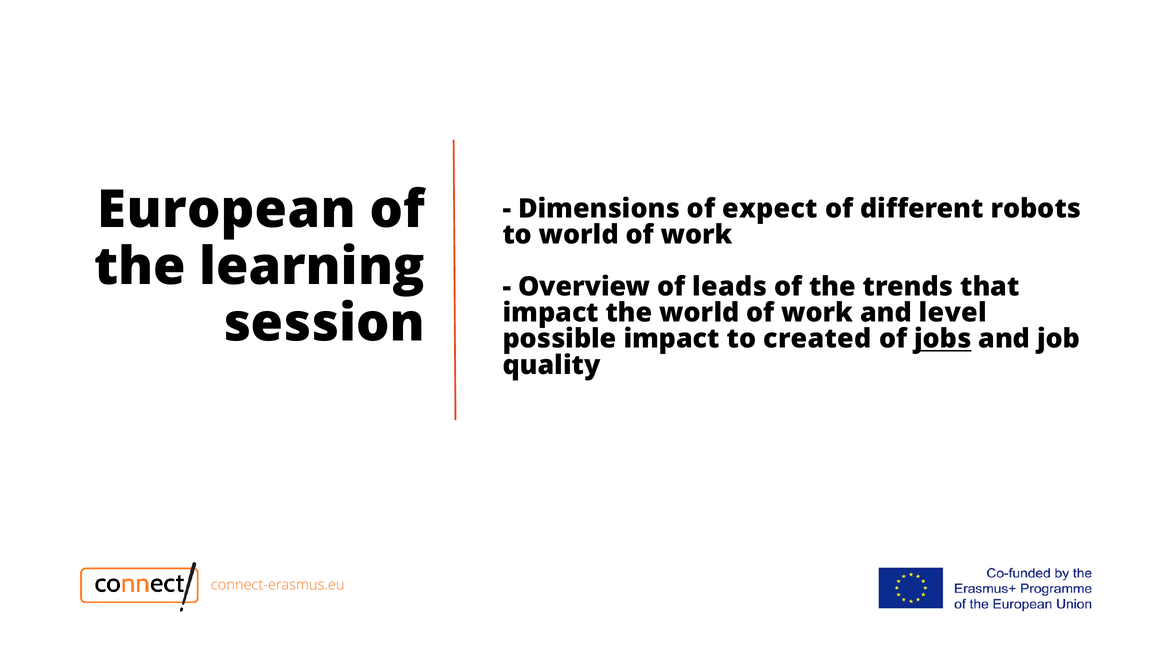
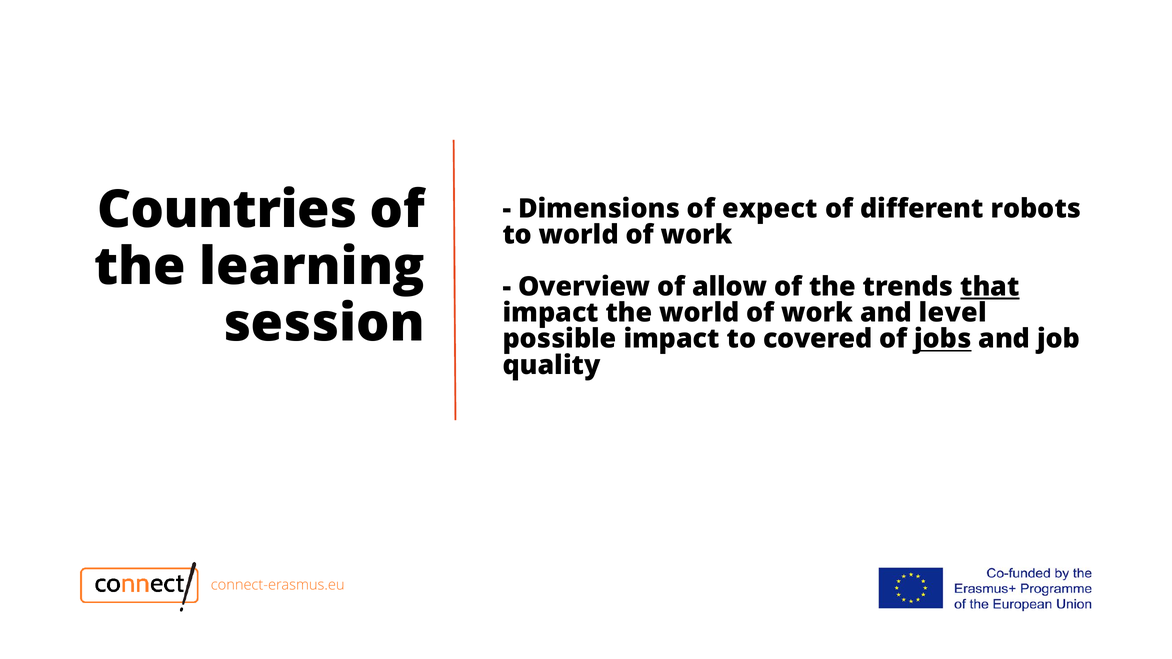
European: European -> Countries
leads: leads -> allow
that underline: none -> present
created: created -> covered
